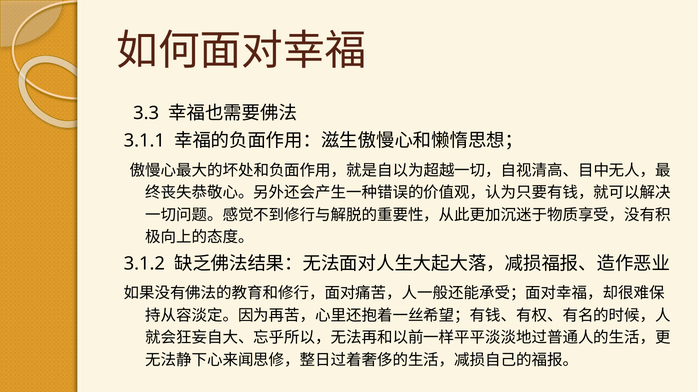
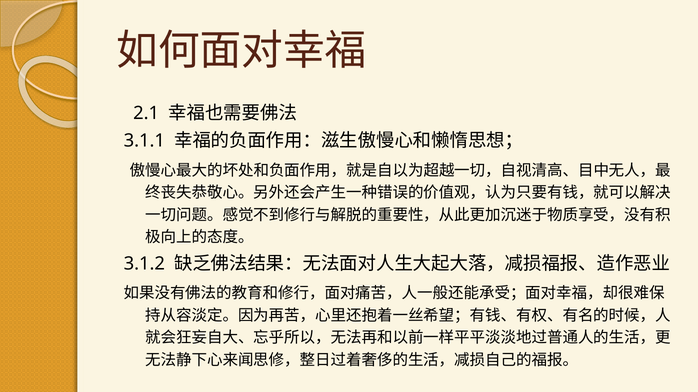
3.3: 3.3 -> 2.1
